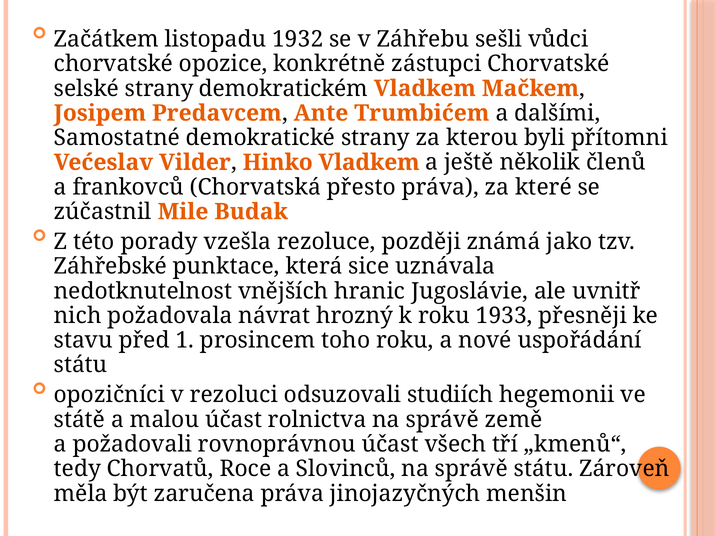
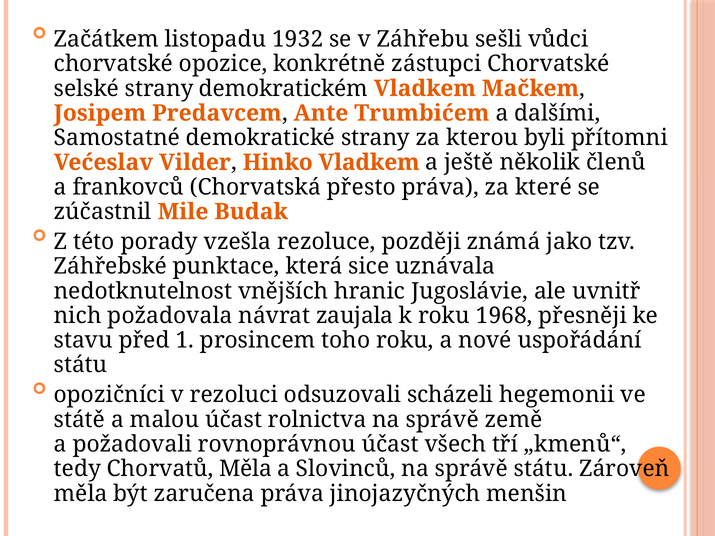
hrozný: hrozný -> zaujala
1933: 1933 -> 1968
studiích: studiích -> scházeli
Chorvatů Roce: Roce -> Měla
